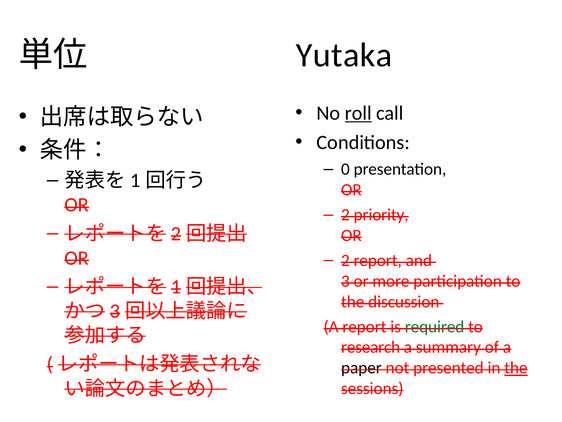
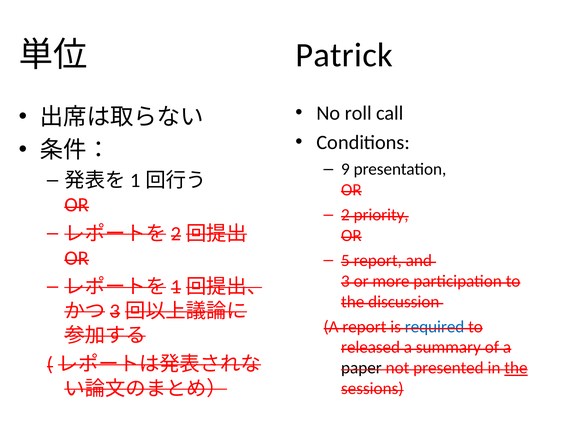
Yutaka: Yutaka -> Patrick
roll underline: present -> none
0: 0 -> 9
2 at (345, 260): 2 -> 5
required colour: green -> blue
research: research -> released
